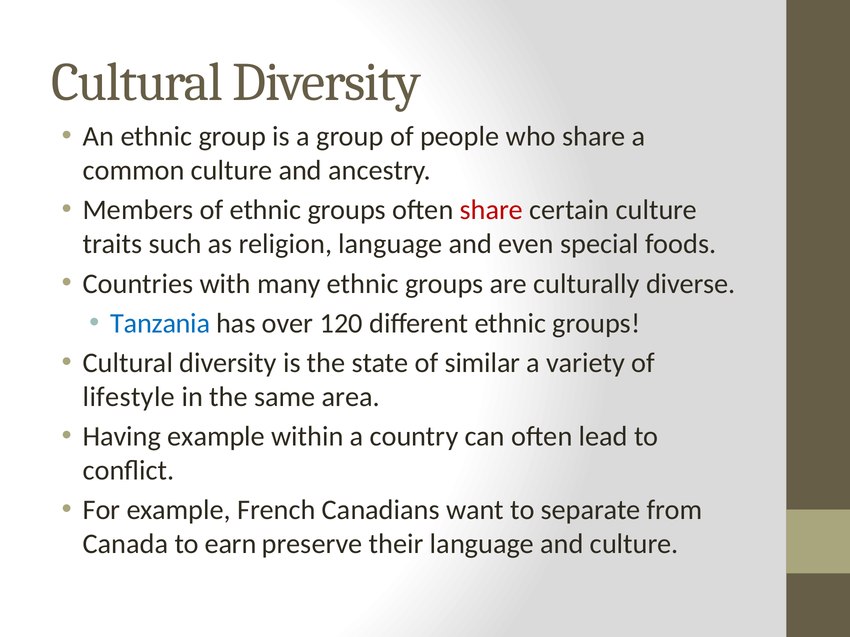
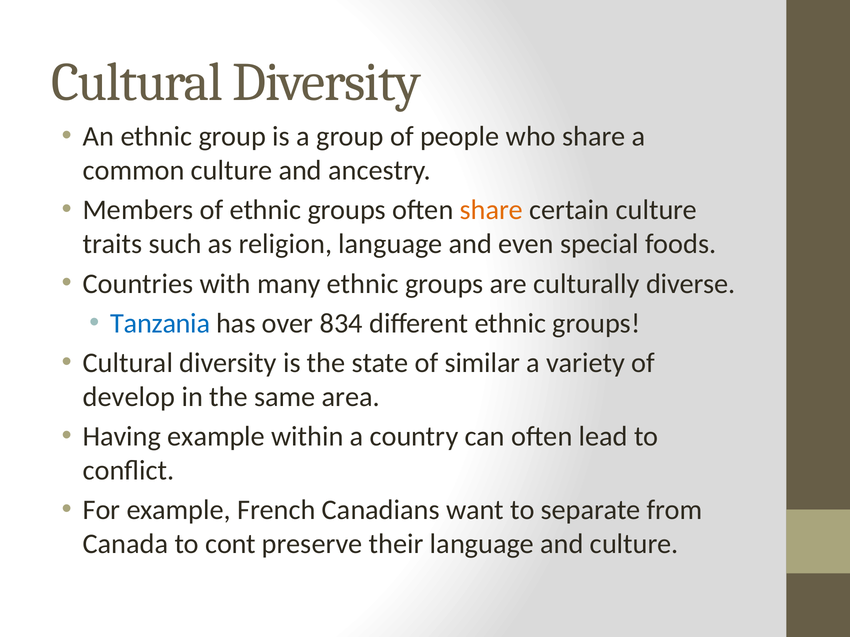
share at (491, 210) colour: red -> orange
120: 120 -> 834
lifestyle: lifestyle -> develop
earn: earn -> cont
